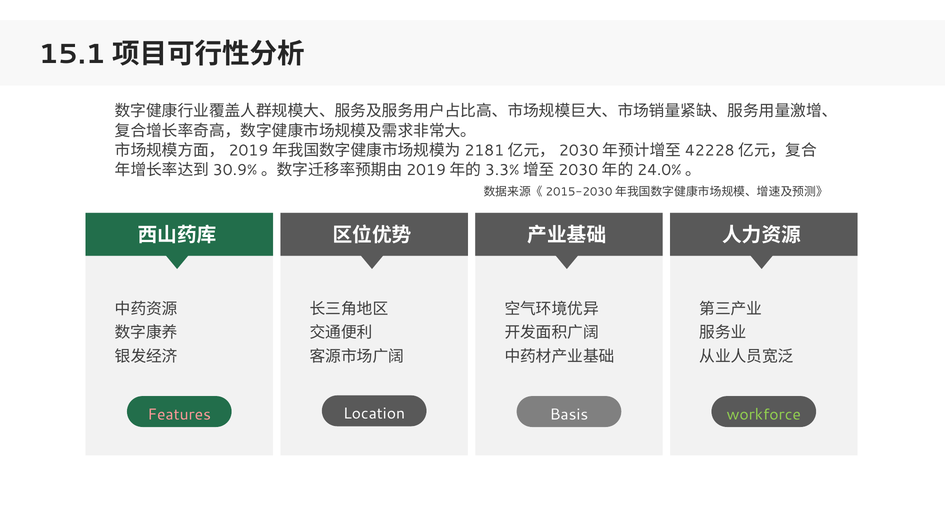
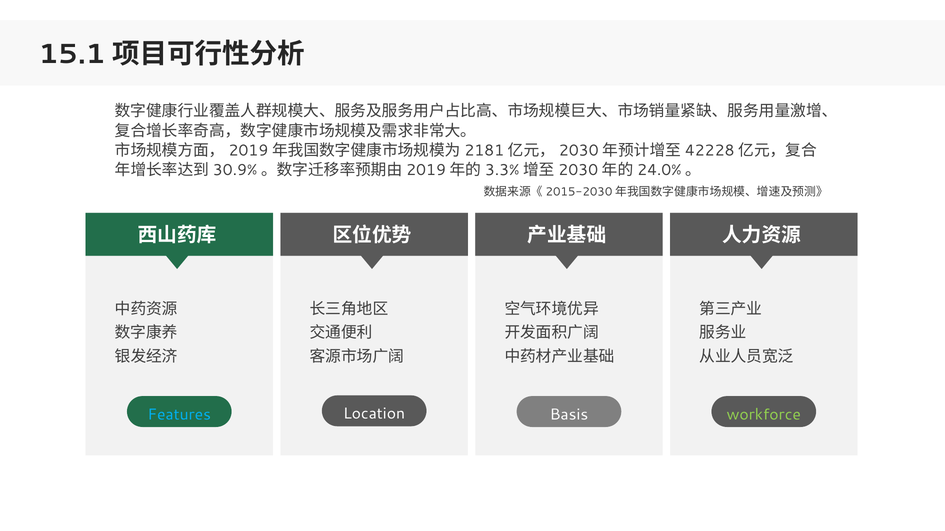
Features colour: pink -> light blue
